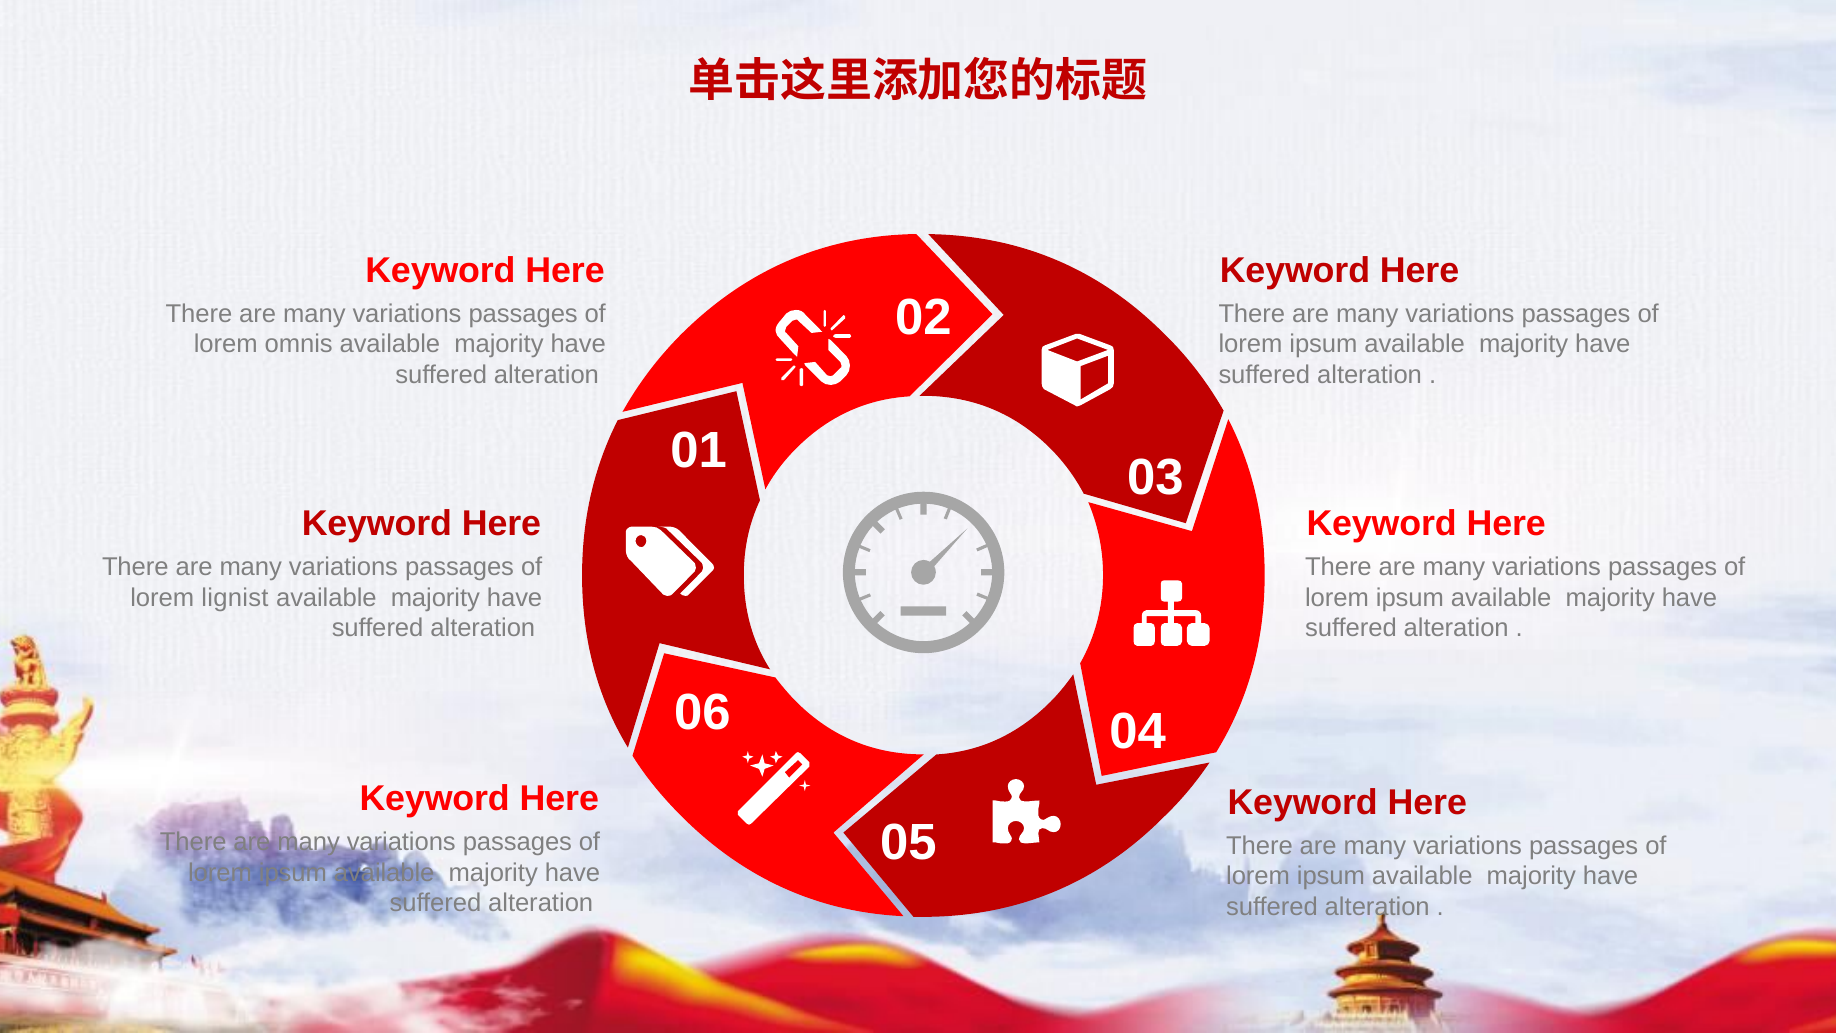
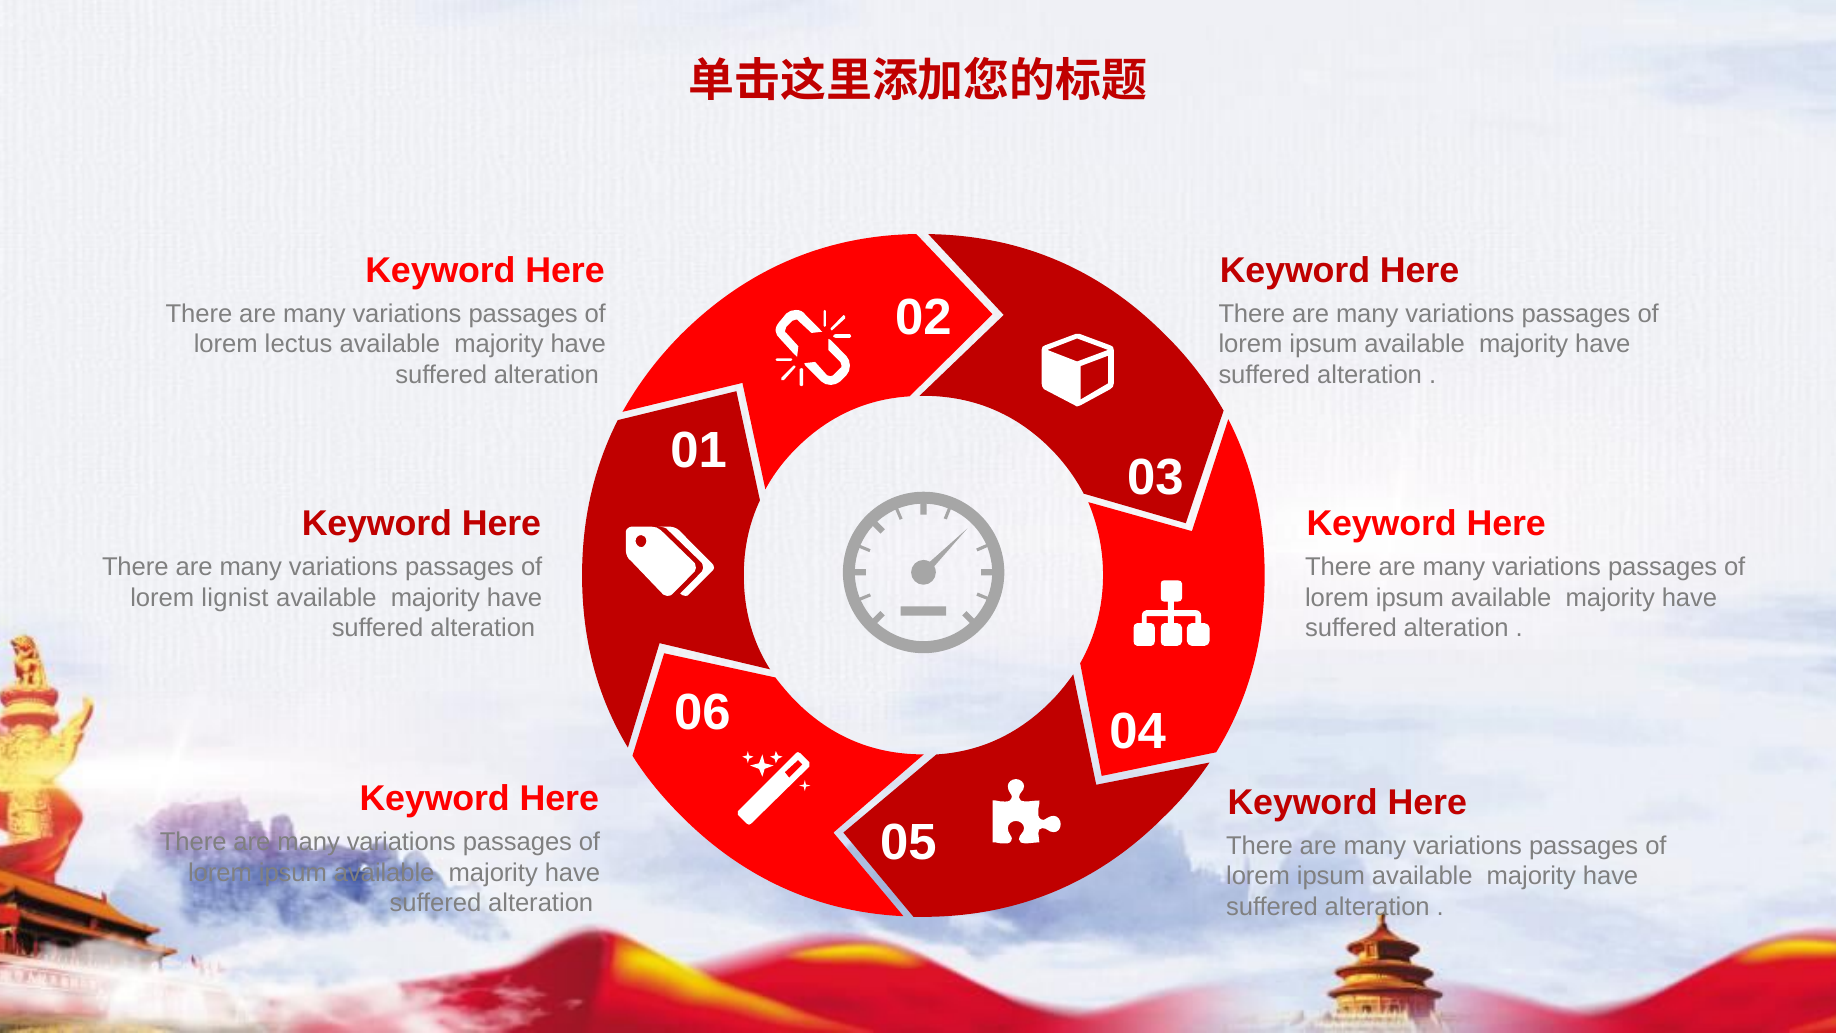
omnis: omnis -> lectus
